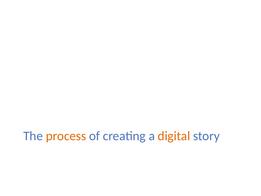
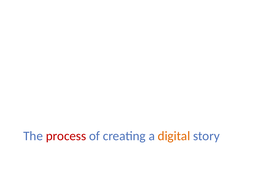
process colour: orange -> red
